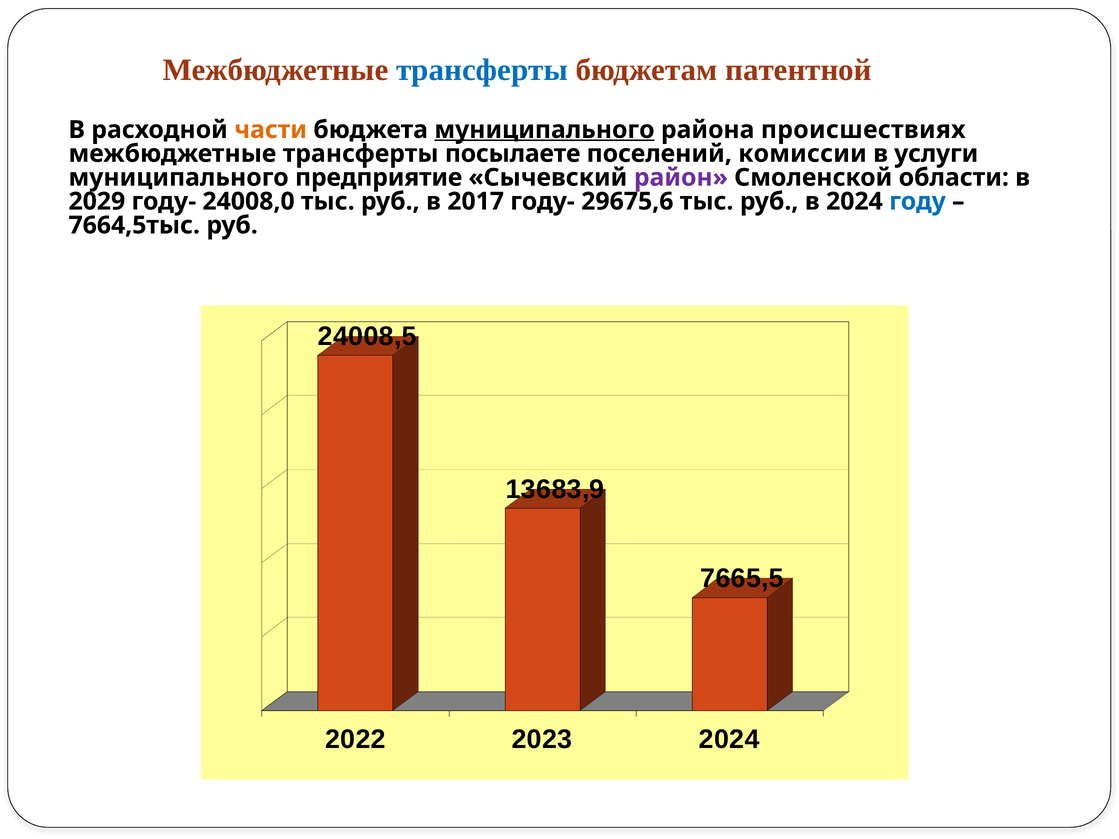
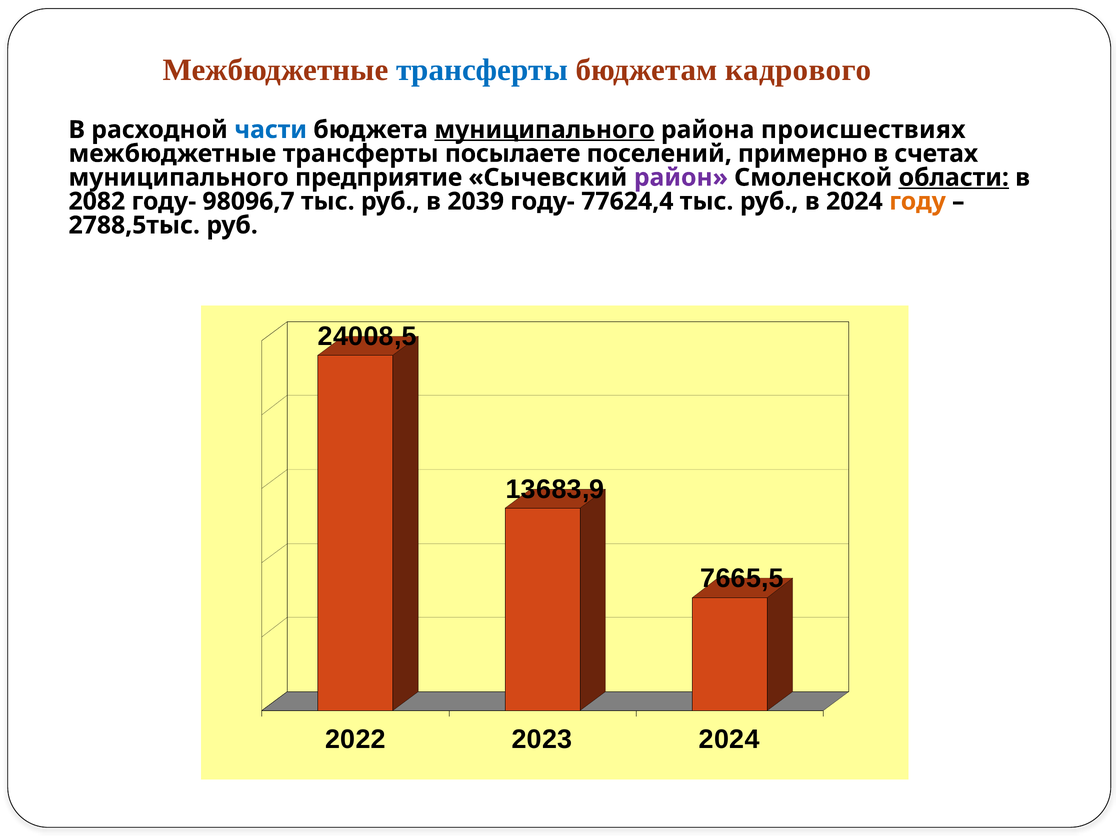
патентной: патентной -> кадрового
части colour: orange -> blue
комиссии: комиссии -> примерно
услуги: услуги -> счетах
области underline: none -> present
2029: 2029 -> 2082
24008,0: 24008,0 -> 98096,7
2017: 2017 -> 2039
29675,6: 29675,6 -> 77624,4
году colour: blue -> orange
7664,5тыс: 7664,5тыс -> 2788,5тыс
